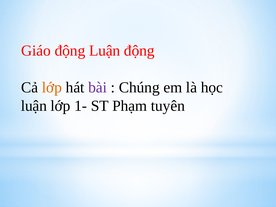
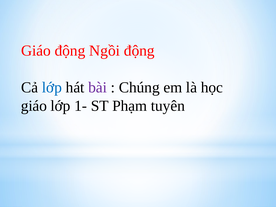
động Luận: Luận -> Ngồi
lớp at (52, 88) colour: orange -> blue
luận at (34, 106): luận -> giáo
